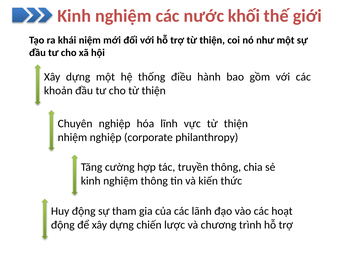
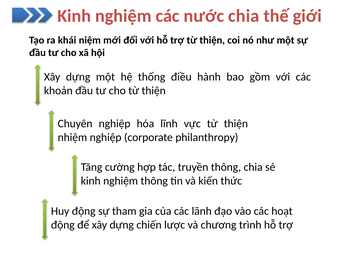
nước khối: khối -> chia
